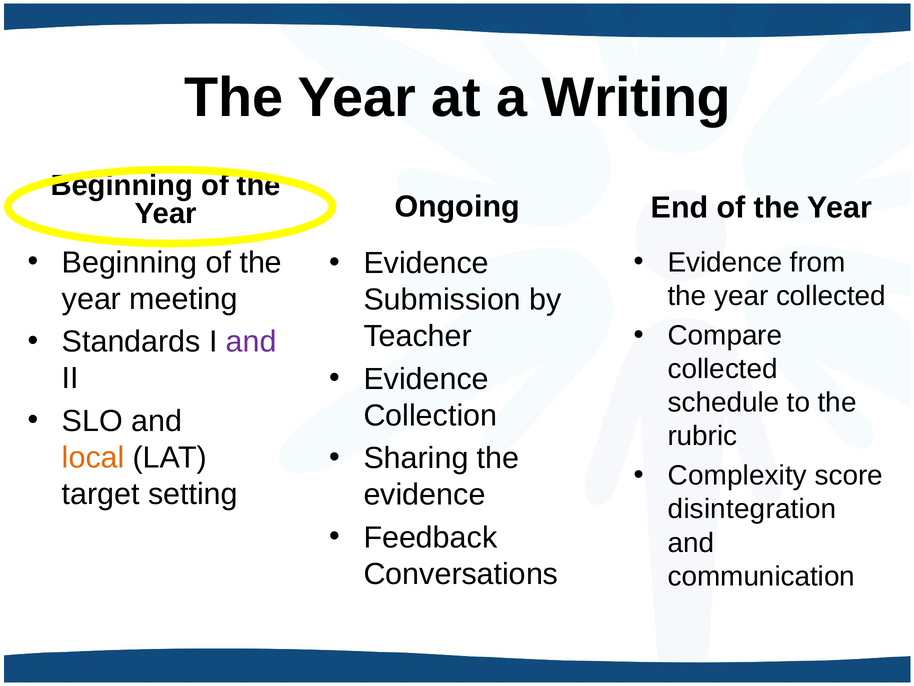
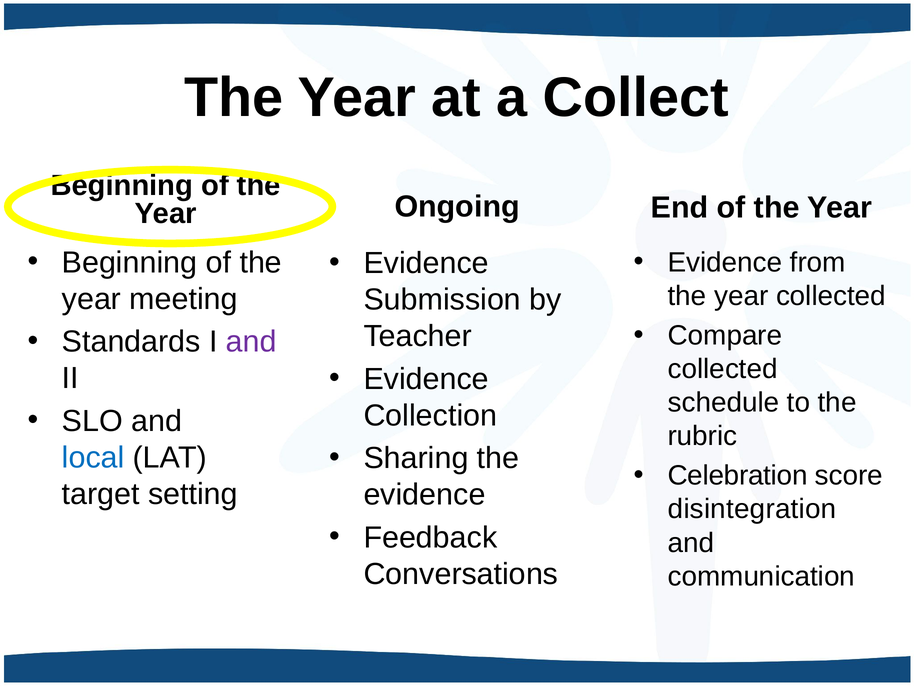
Writing: Writing -> Collect
local colour: orange -> blue
Complexity: Complexity -> Celebration
